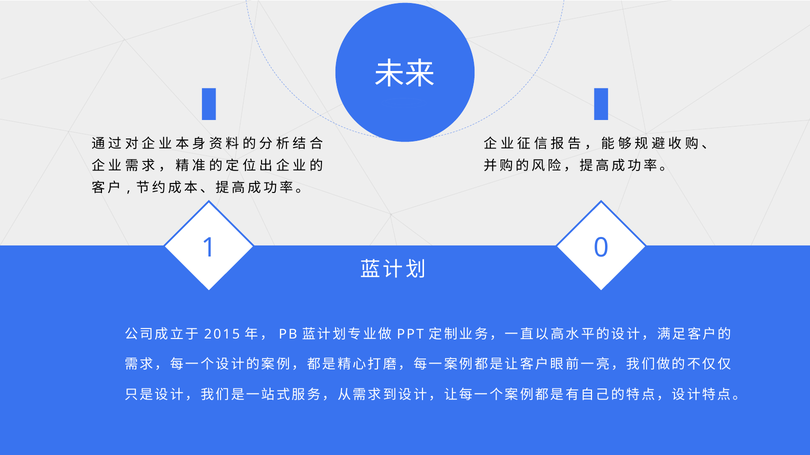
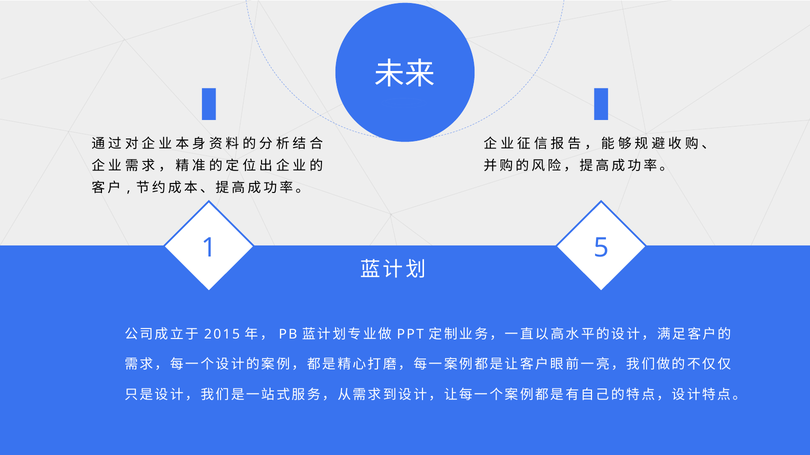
0: 0 -> 5
